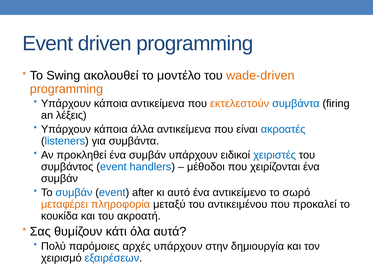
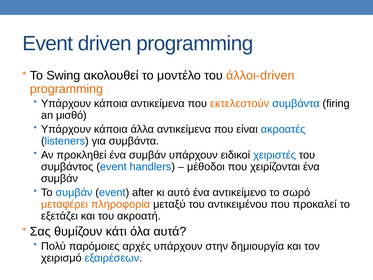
wade-driven: wade-driven -> άλλοι-driven
λέξεις: λέξεις -> μισθό
κουκίδα: κουκίδα -> εξετάζει
